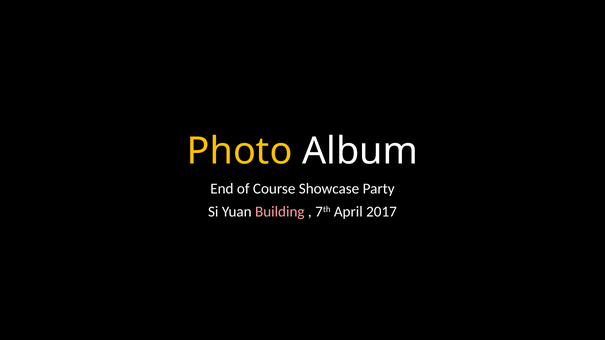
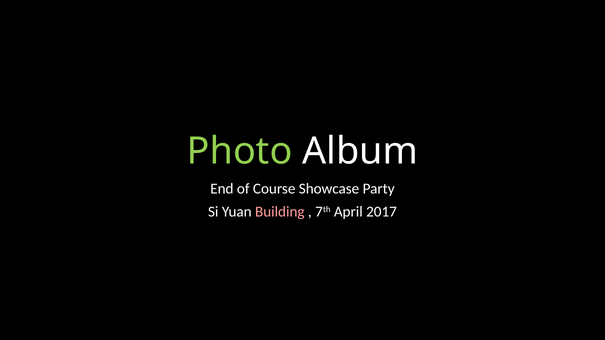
Photo colour: yellow -> light green
